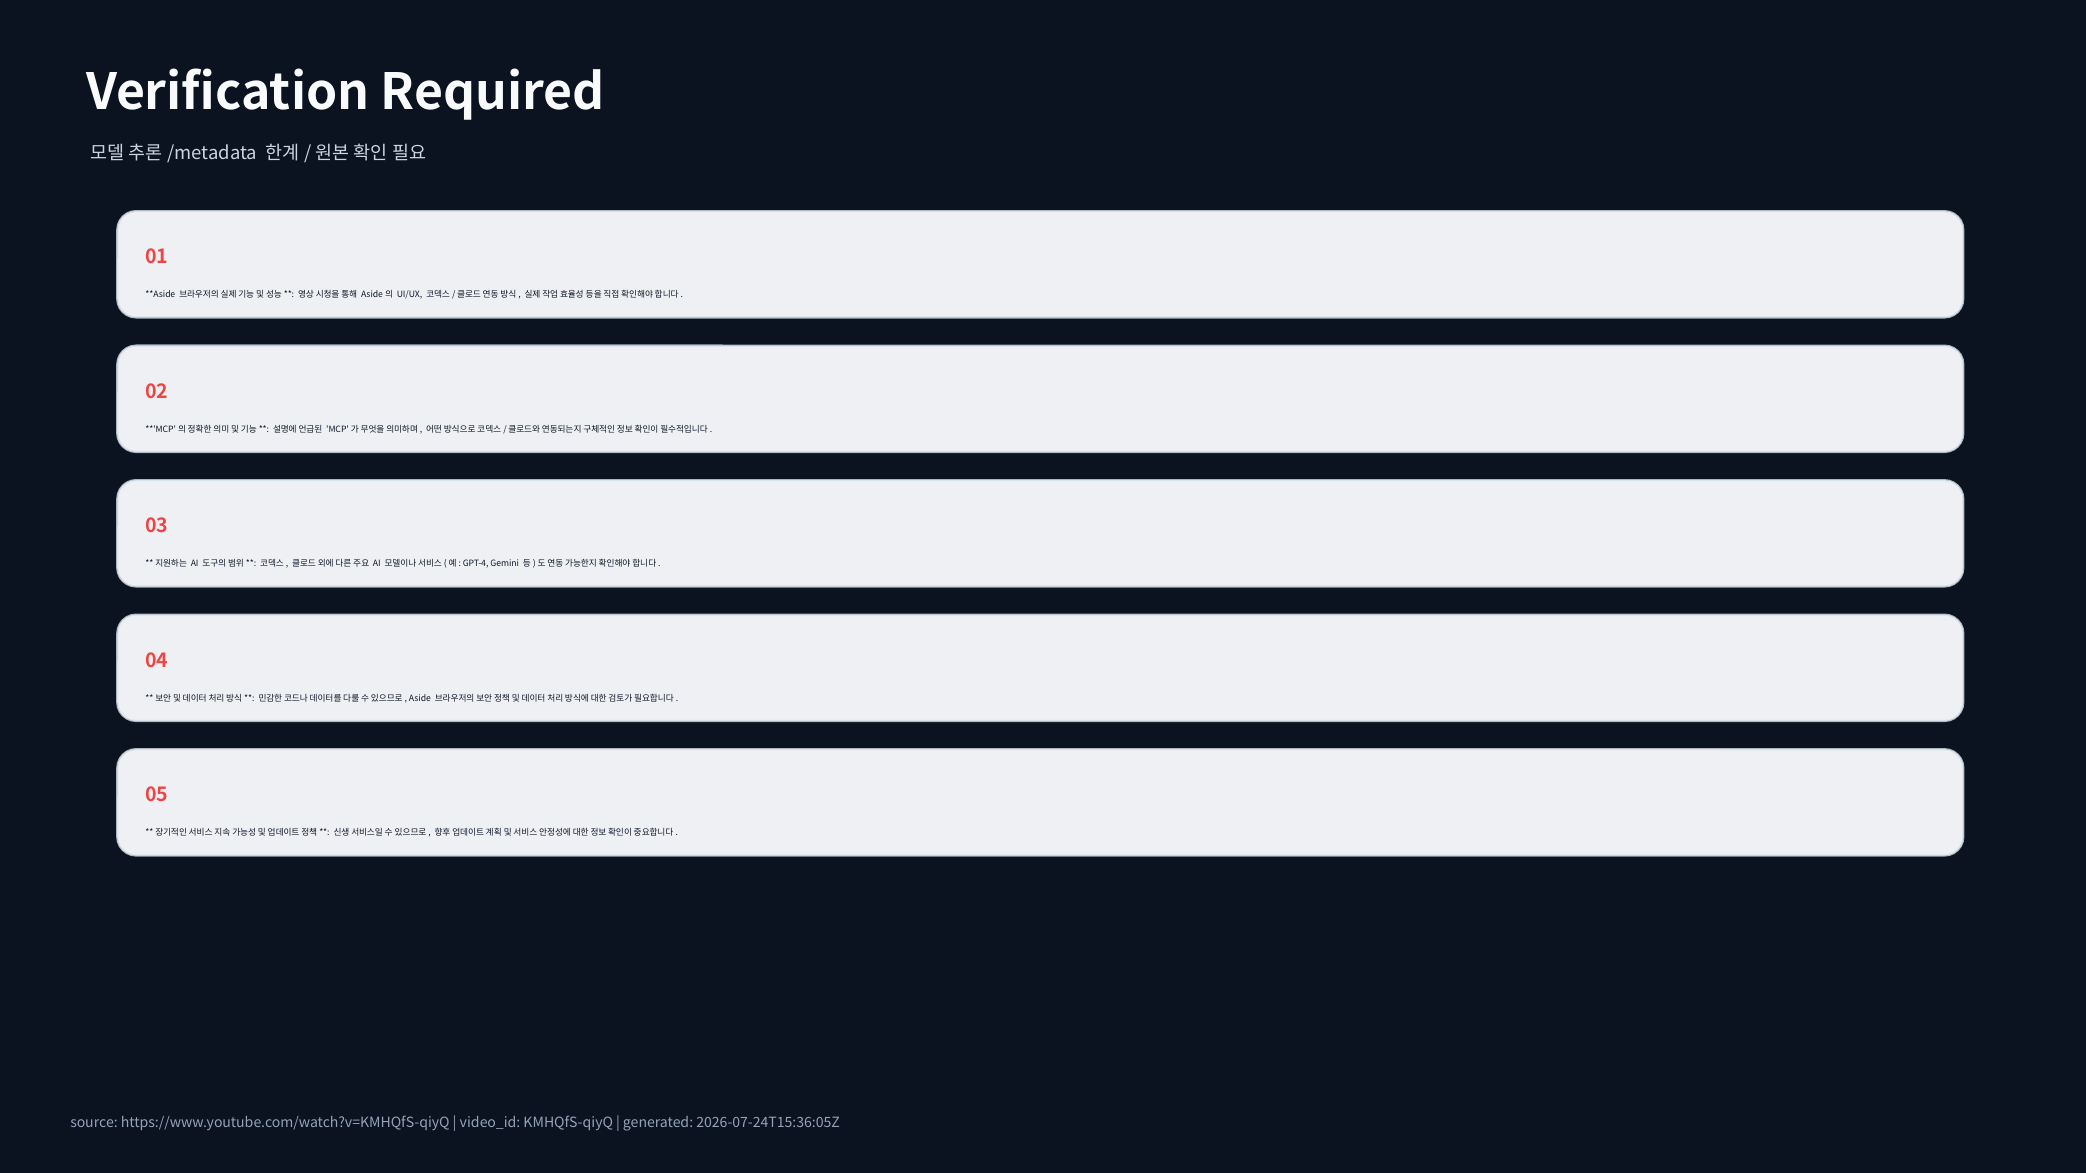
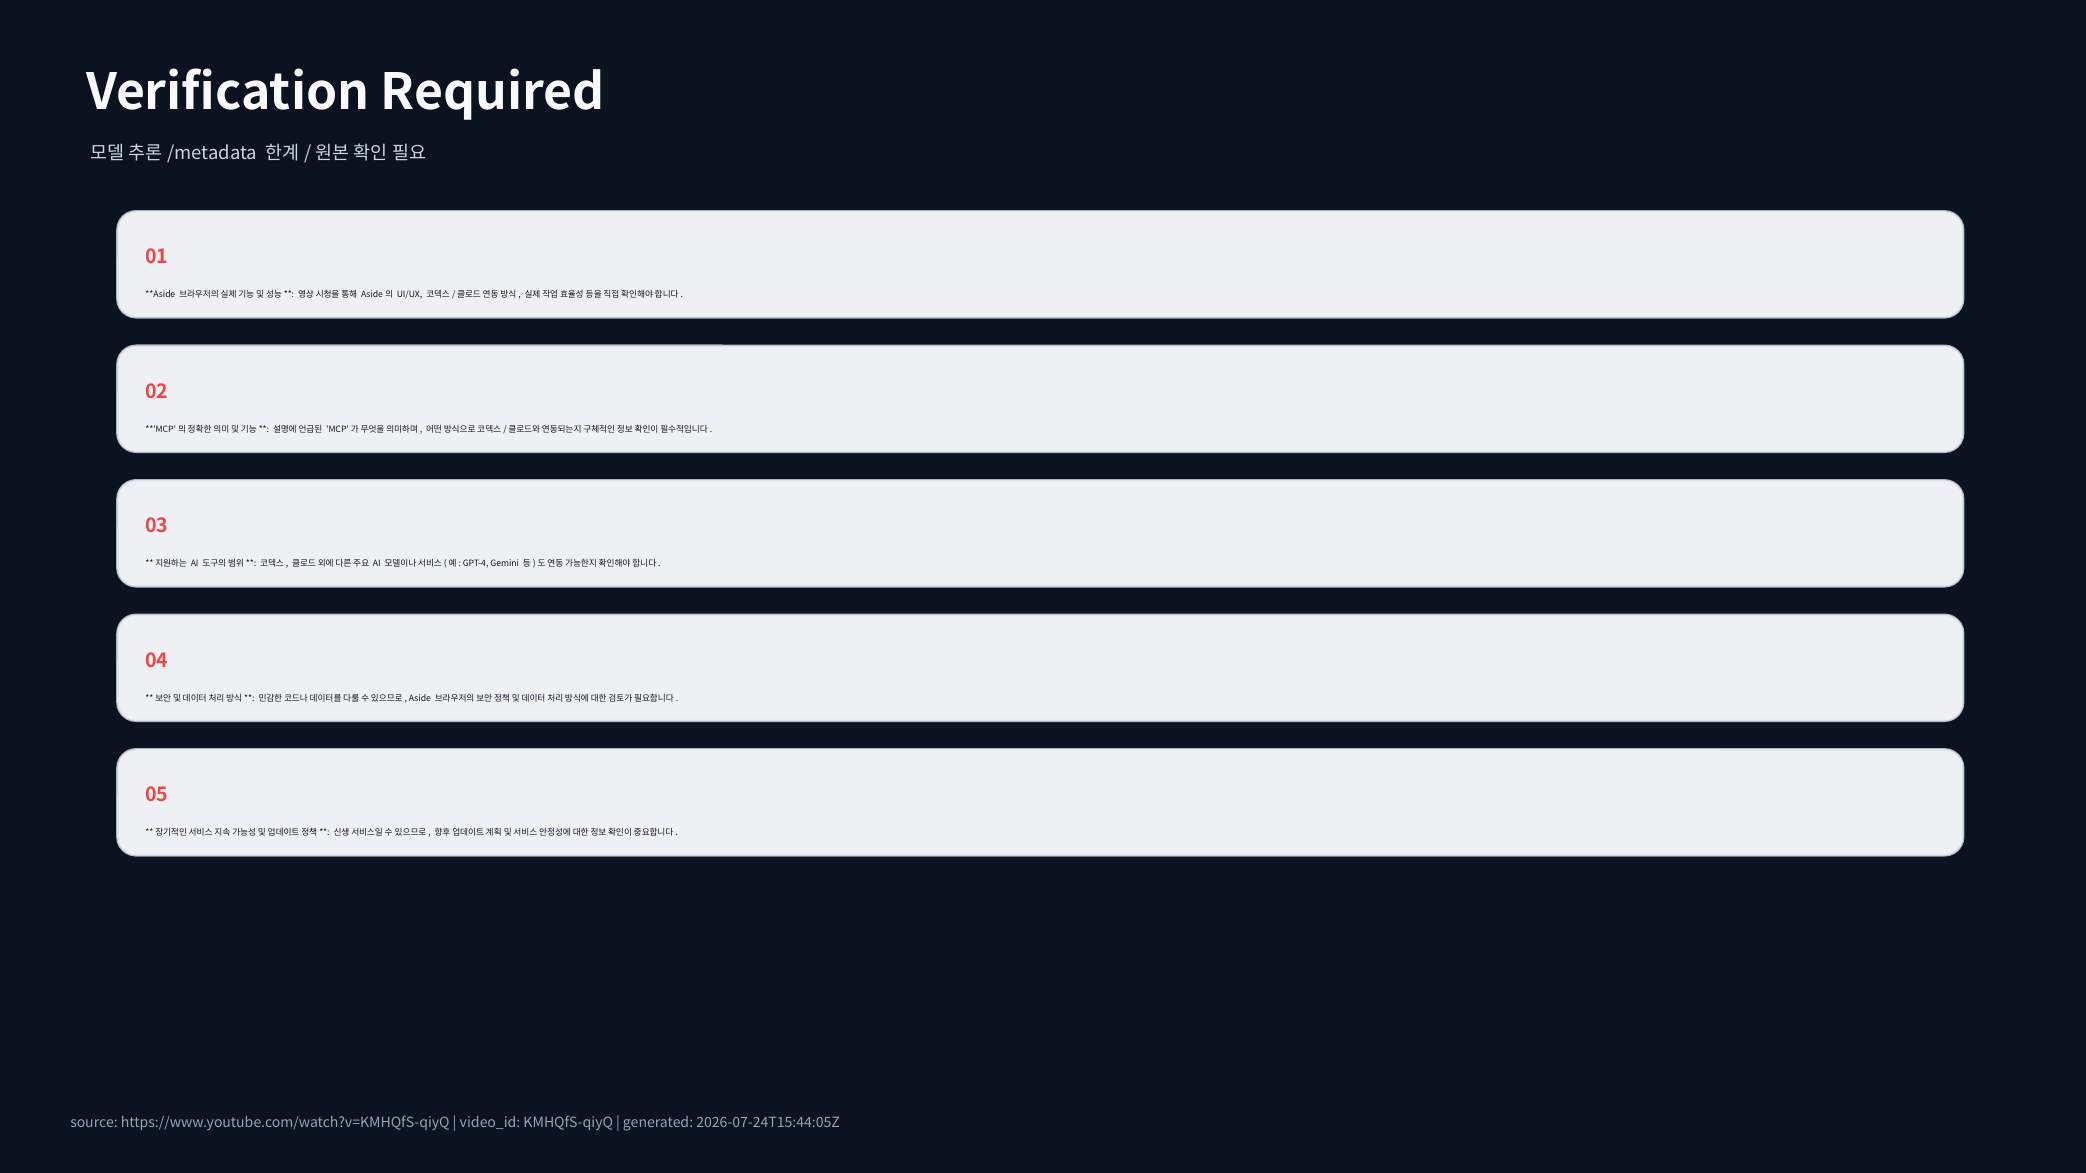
2026-07-24T15:36:05Z: 2026-07-24T15:36:05Z -> 2026-07-24T15:44:05Z
